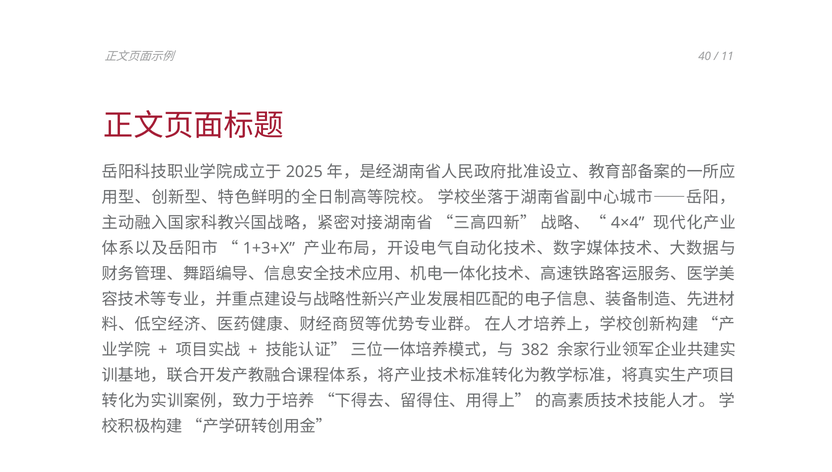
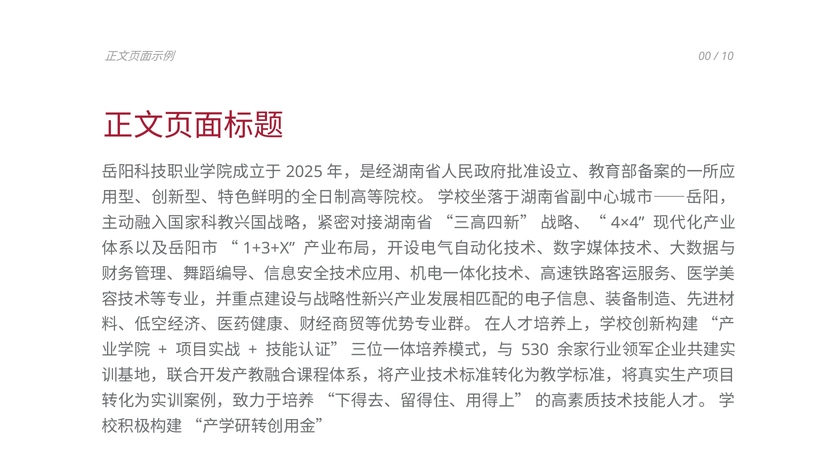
40: 40 -> 00
11: 11 -> 10
382: 382 -> 530
